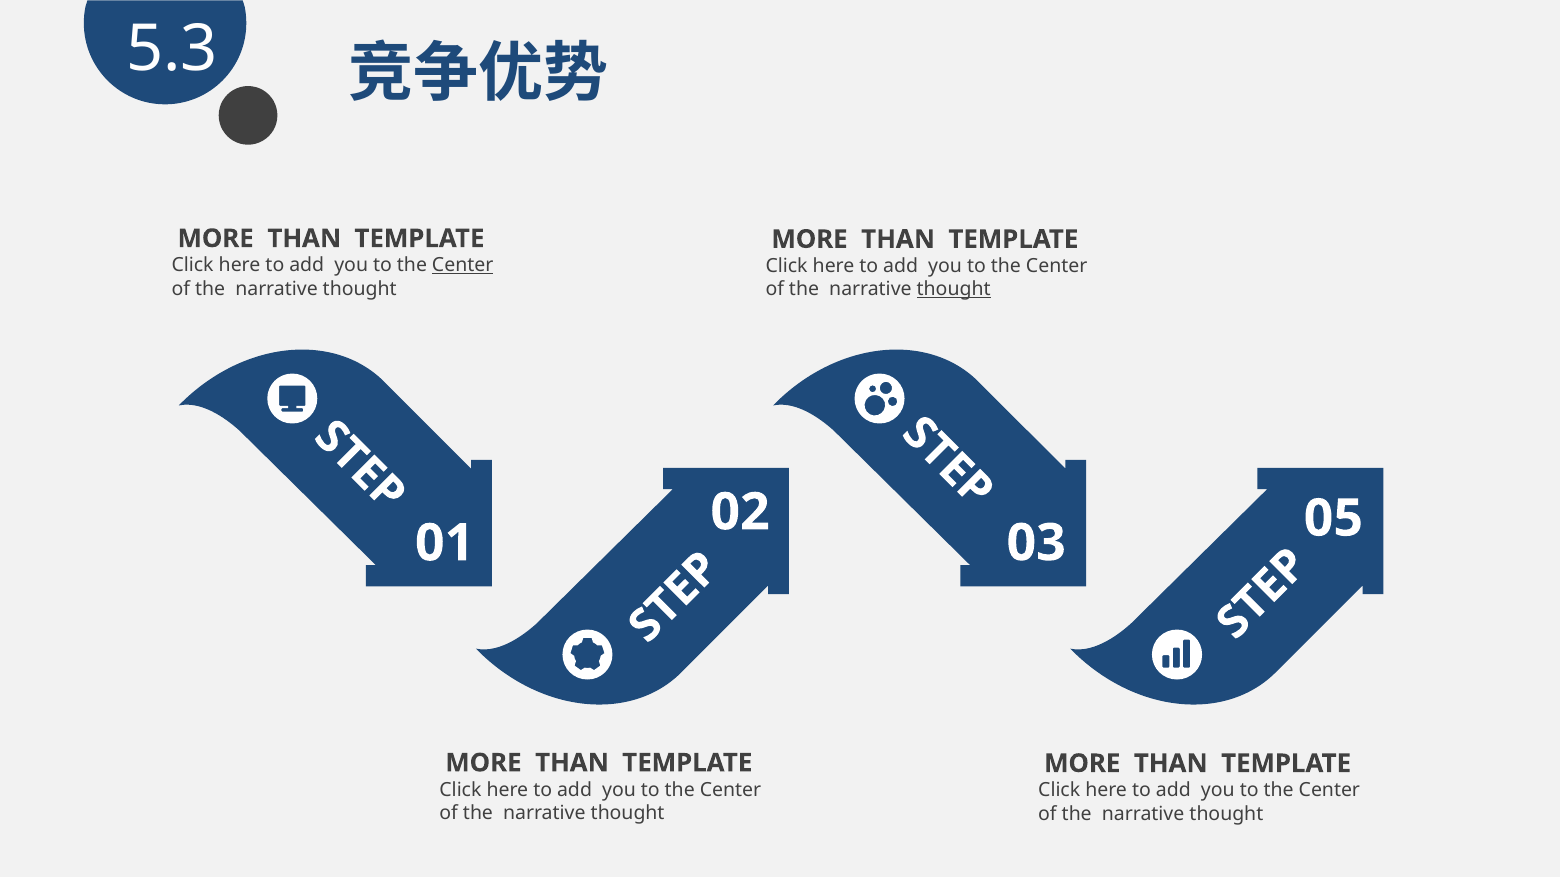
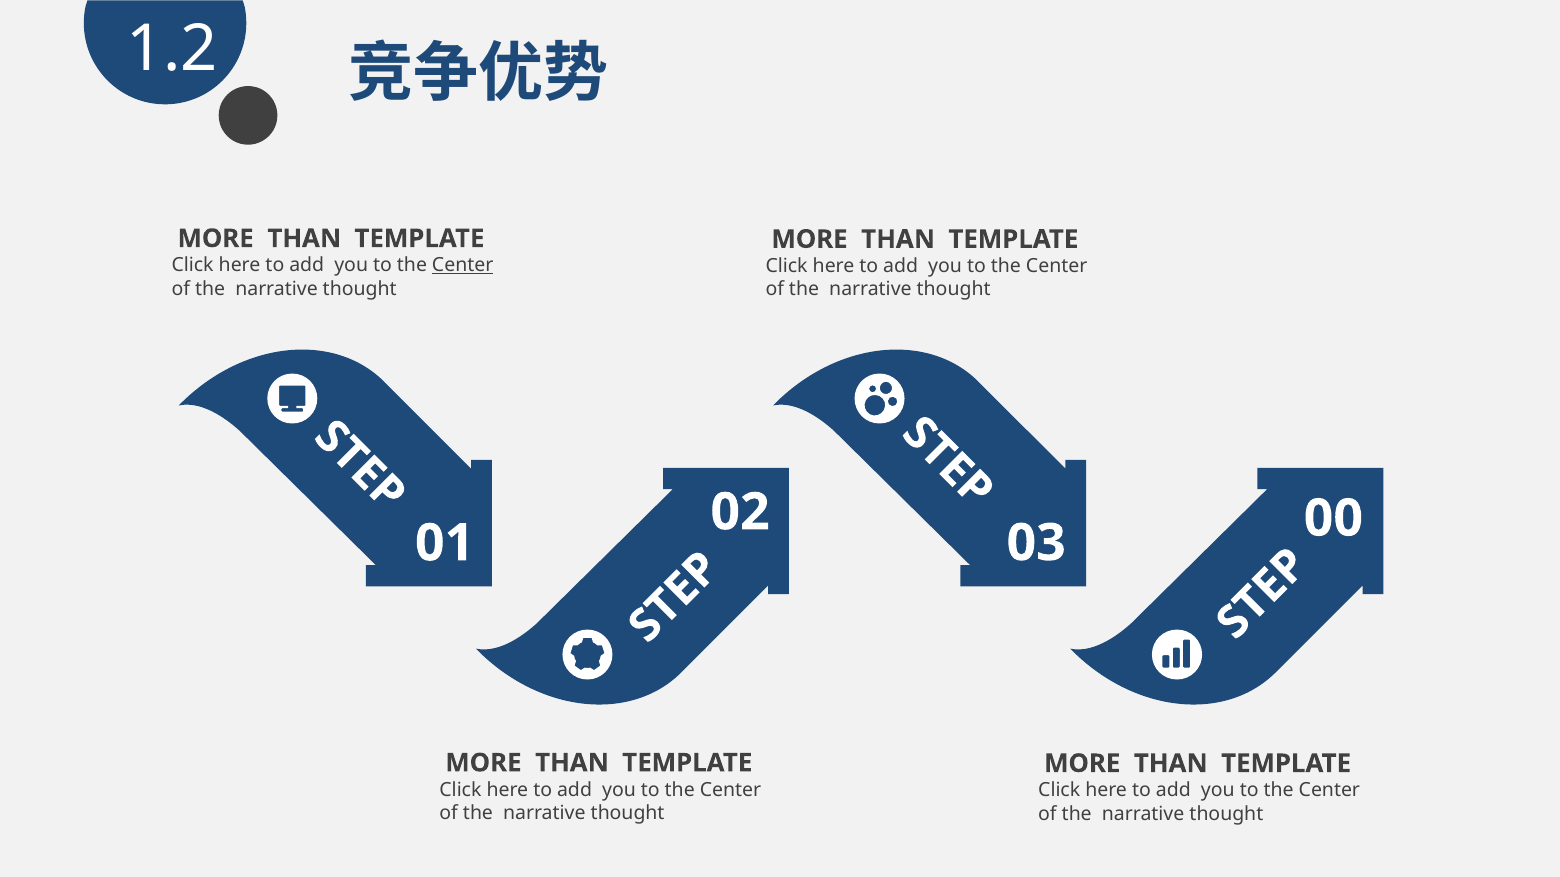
5.3: 5.3 -> 1.2
thought at (954, 290) underline: present -> none
05: 05 -> 00
